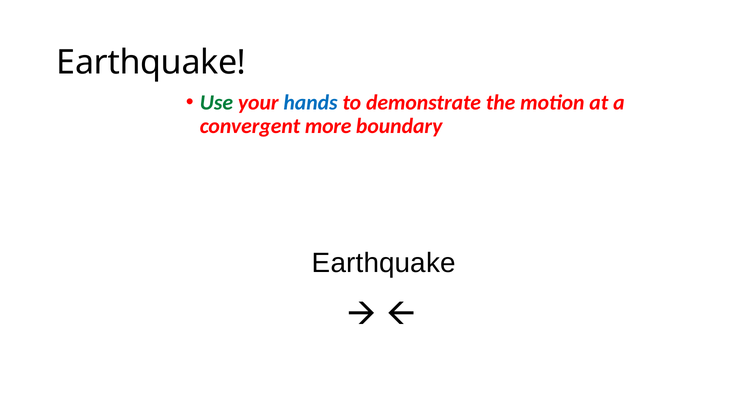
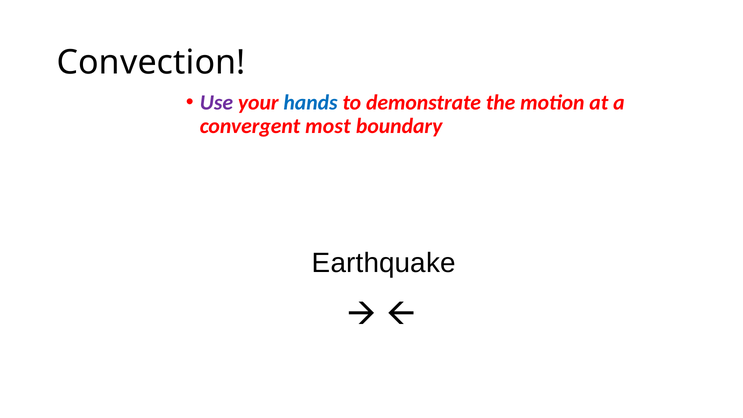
Earthquake at (151, 62): Earthquake -> Convection
Use colour: green -> purple
more: more -> most
